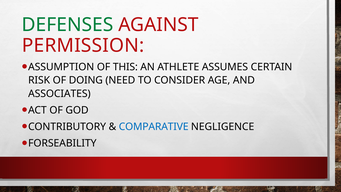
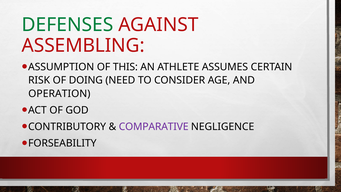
PERMISSION: PERMISSION -> ASSEMBLING
ASSOCIATES: ASSOCIATES -> OPERATION
COMPARATIVE colour: blue -> purple
